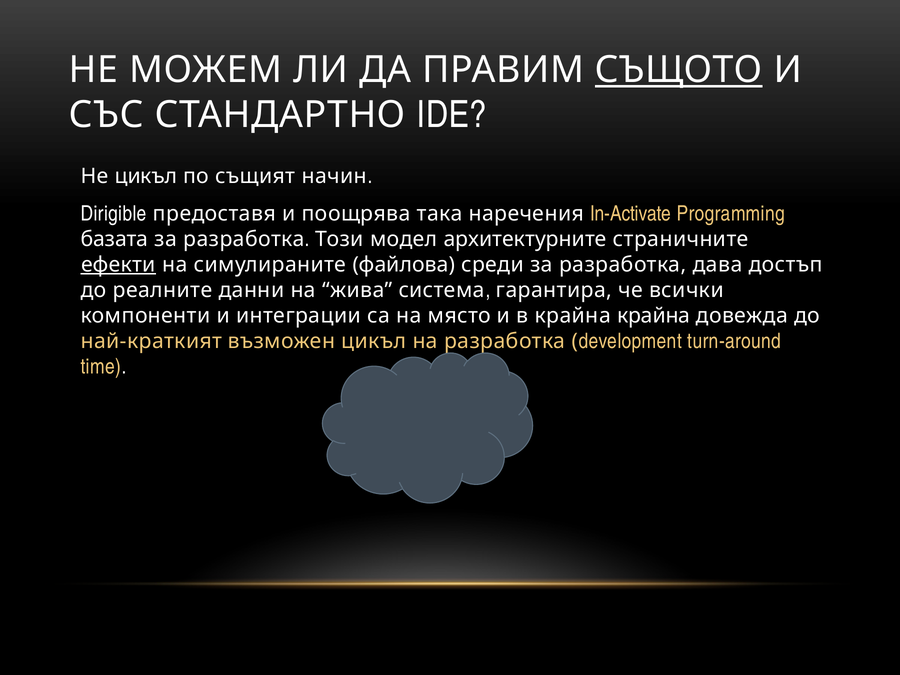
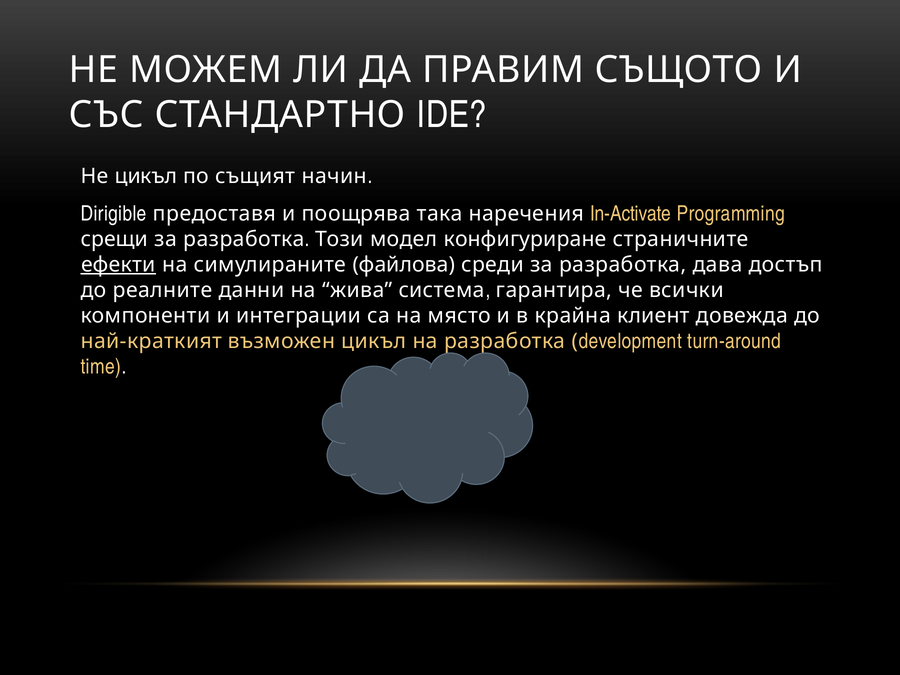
СЪЩОТО underline: present -> none
базата: базата -> срещи
архитектурните: архитектурните -> конфигуриране
крайна крайна: крайна -> клиент
